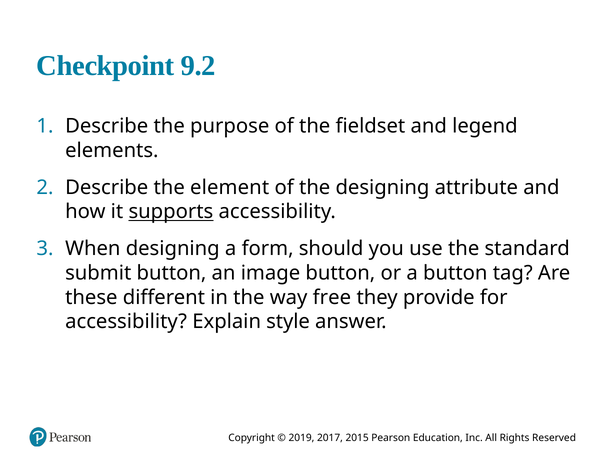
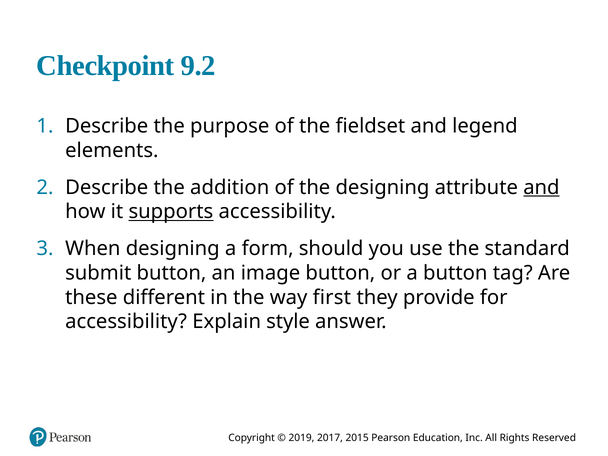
element: element -> addition
and at (541, 187) underline: none -> present
free: free -> first
